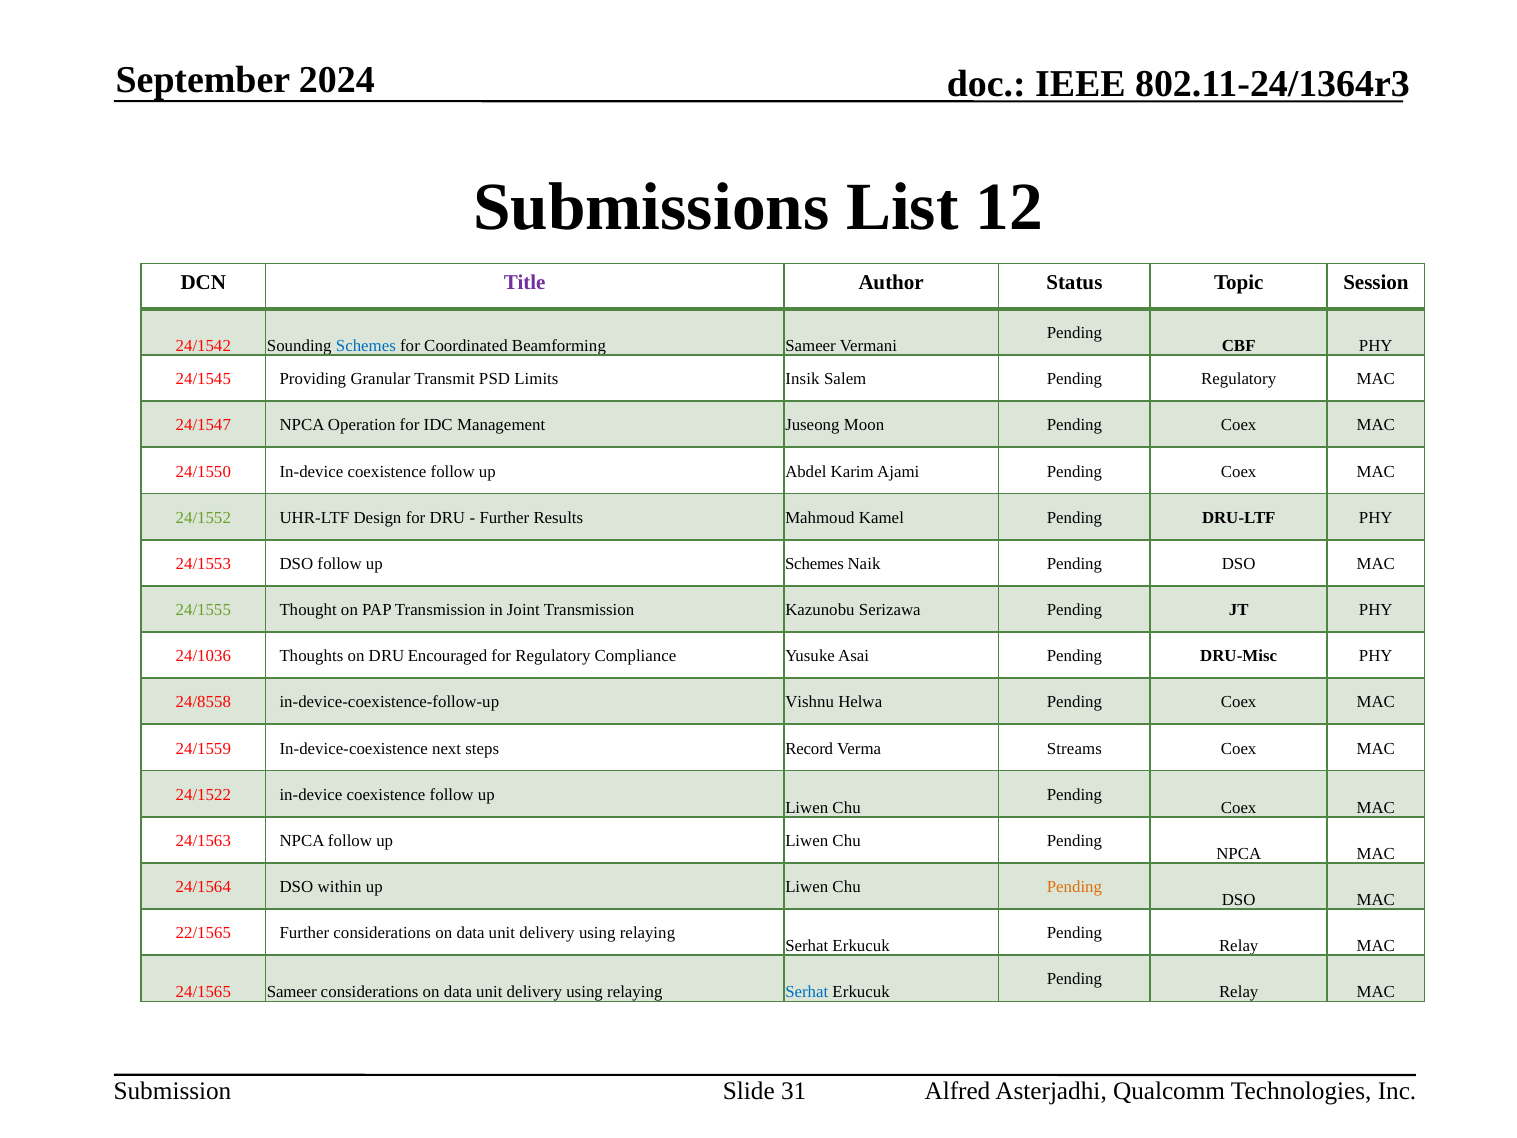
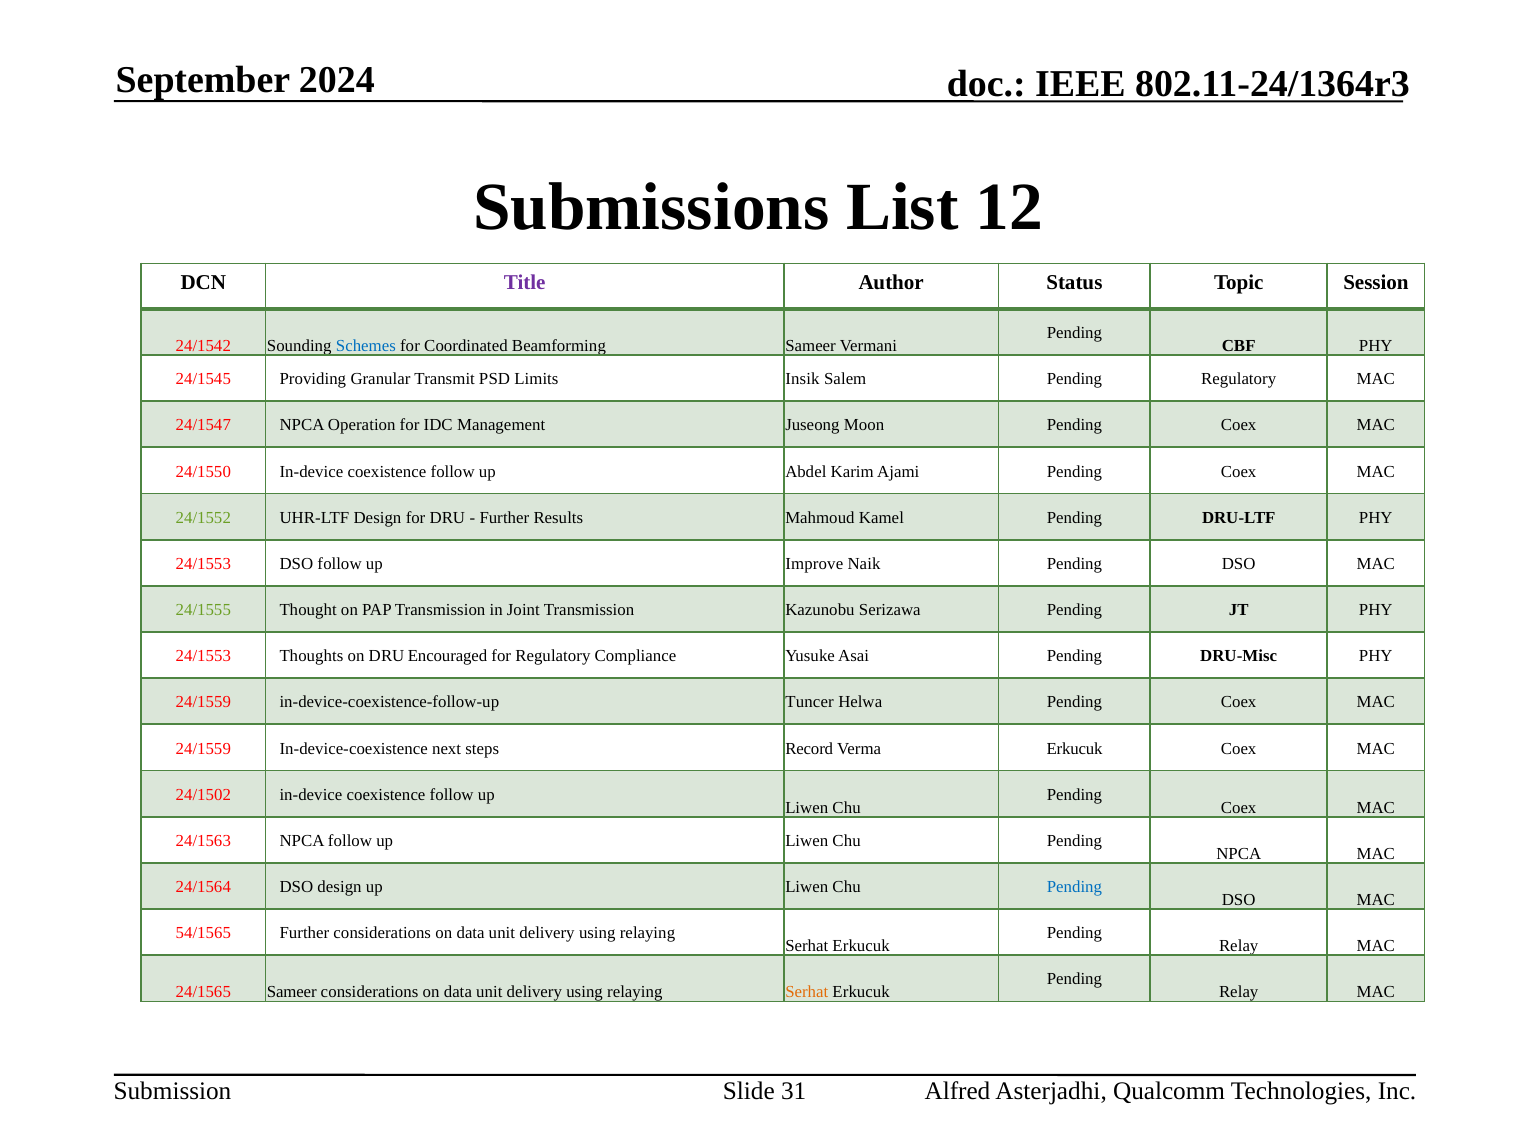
up Schemes: Schemes -> Improve
24/1036 at (203, 656): 24/1036 -> 24/1553
24/8558 at (203, 702): 24/8558 -> 24/1559
Vishnu: Vishnu -> Tuncer
Verma Streams: Streams -> Erkucuk
24/1522: 24/1522 -> 24/1502
DSO within: within -> design
Pending at (1074, 887) colour: orange -> blue
22/1565: 22/1565 -> 54/1565
Serhat at (807, 992) colour: blue -> orange
